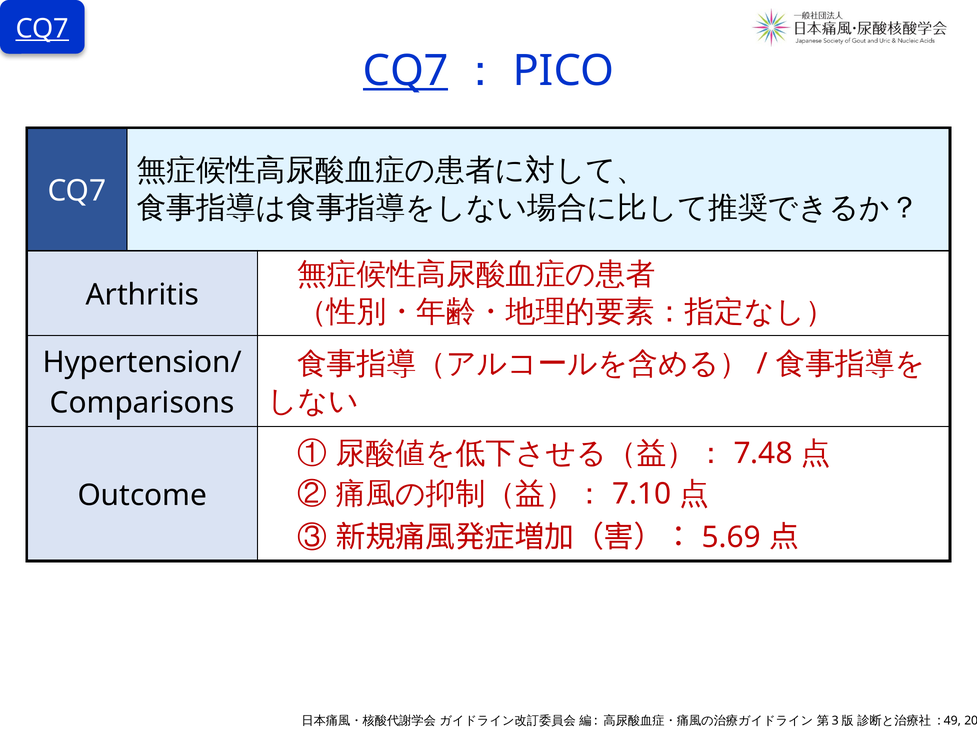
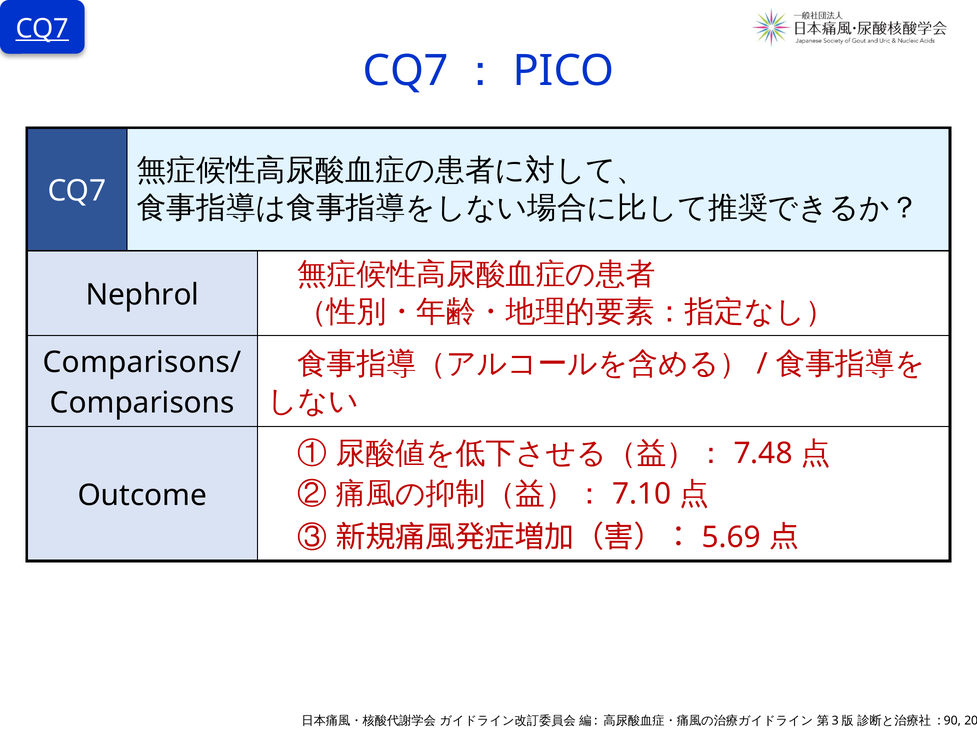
CQ7 at (406, 71) underline: present -> none
Arthritis: Arthritis -> Nephrol
Hypertension/: Hypertension/ -> Comparisons/
49: 49 -> 90
